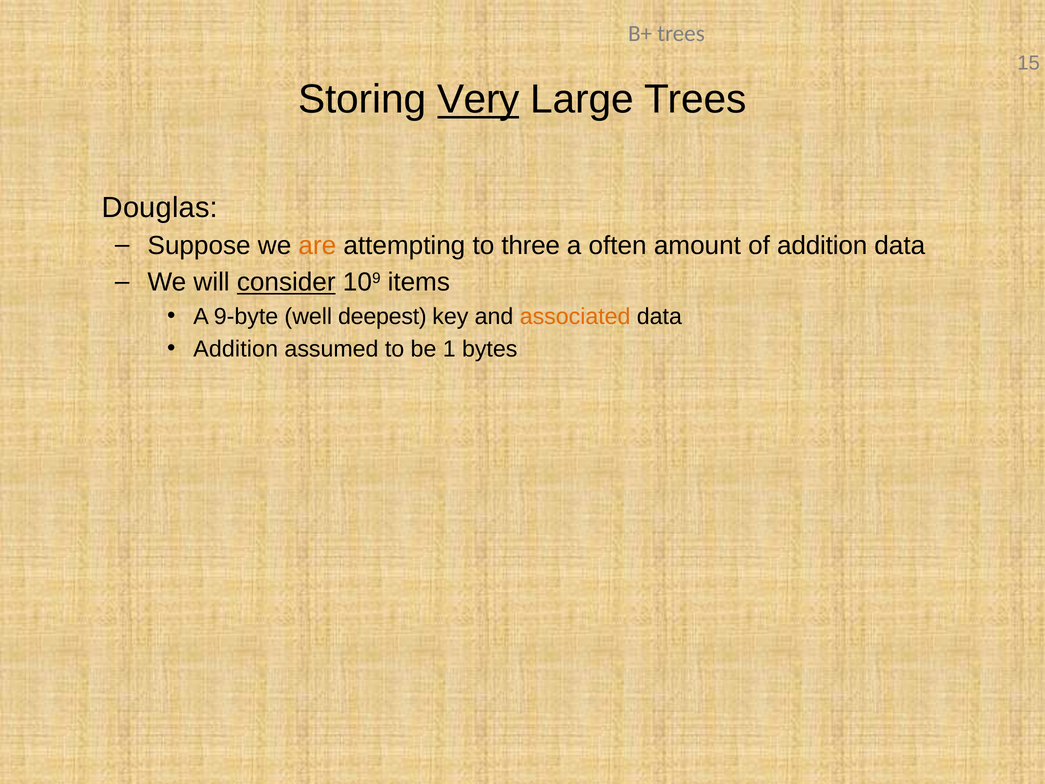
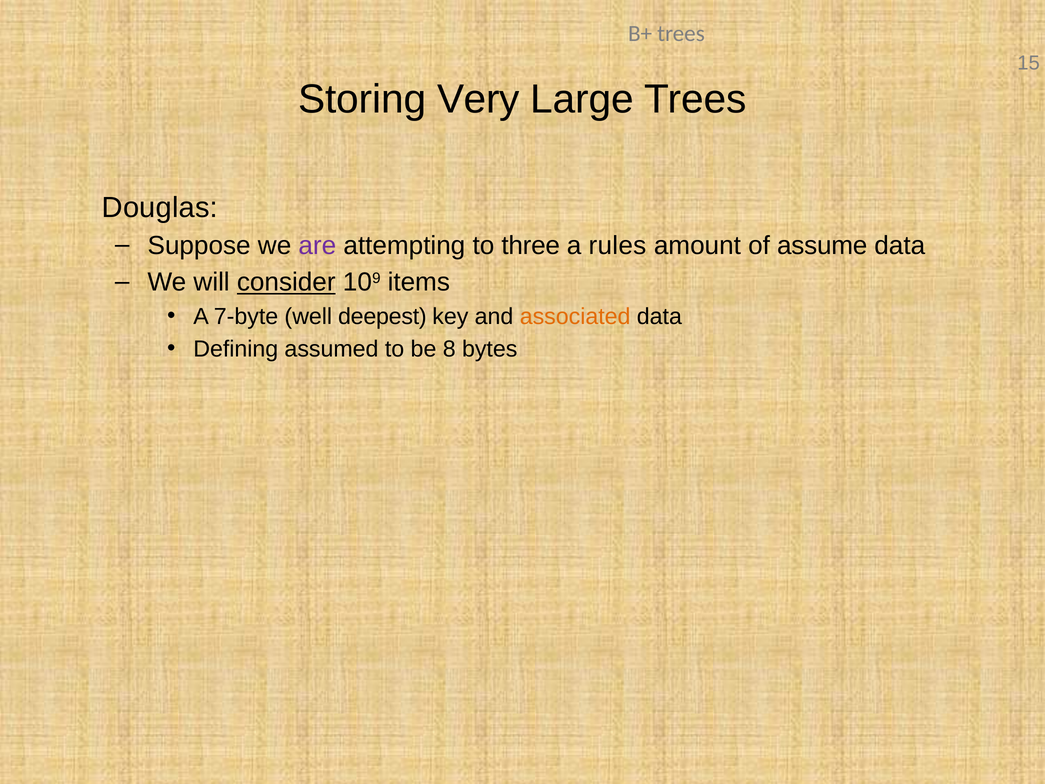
Very underline: present -> none
are colour: orange -> purple
often: often -> rules
of addition: addition -> assume
9-byte: 9-byte -> 7-byte
Addition at (236, 349): Addition -> Defining
1: 1 -> 8
